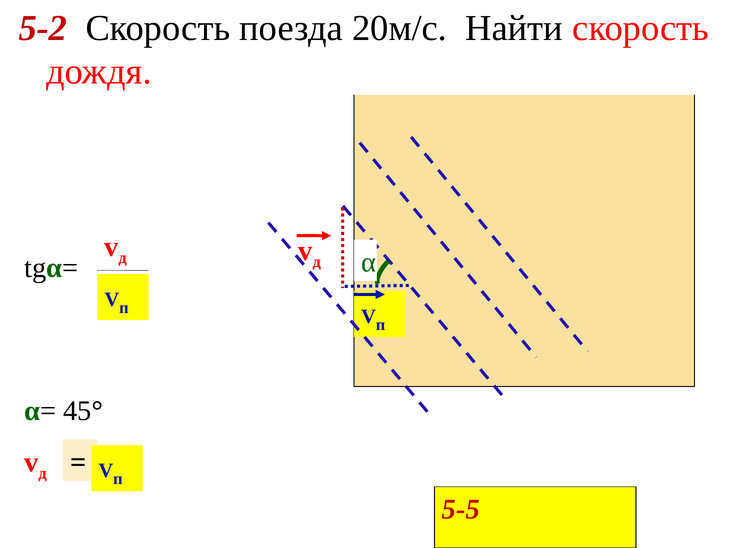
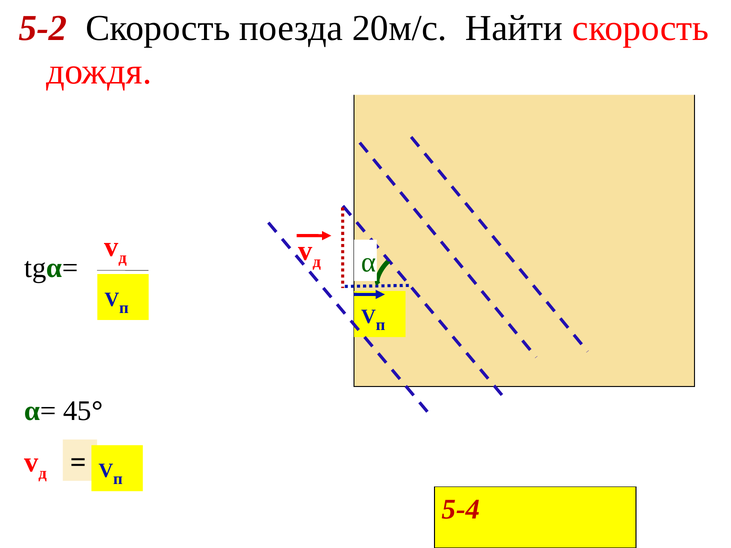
5-5: 5-5 -> 5-4
